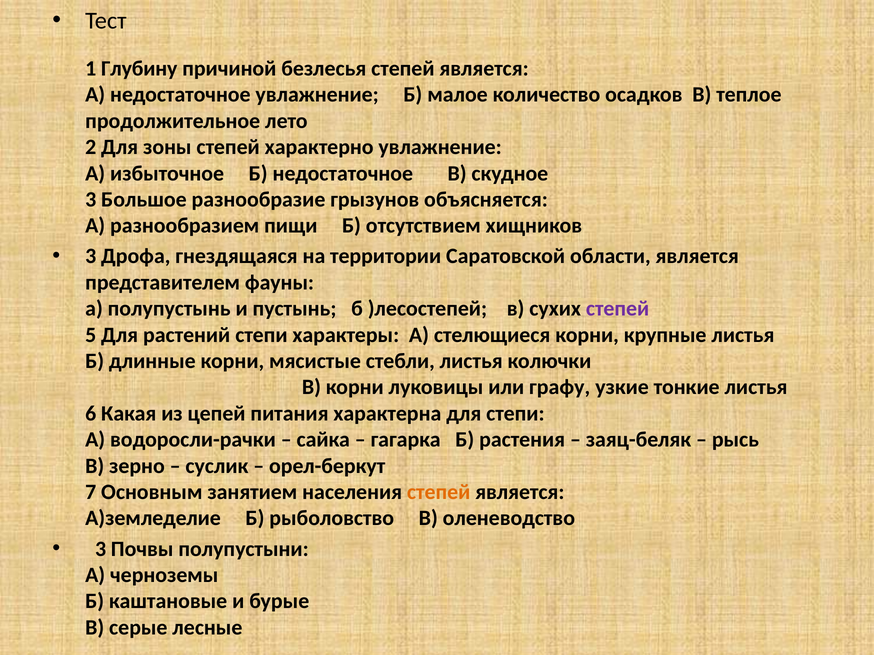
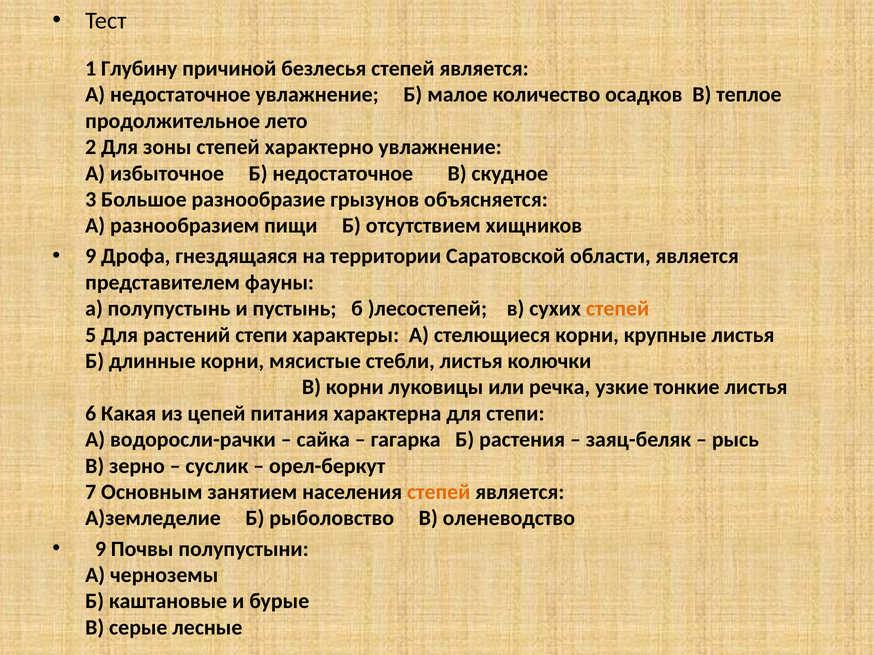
3 at (91, 256): 3 -> 9
степей at (618, 309) colour: purple -> orange
графу: графу -> речка
3 at (101, 549): 3 -> 9
